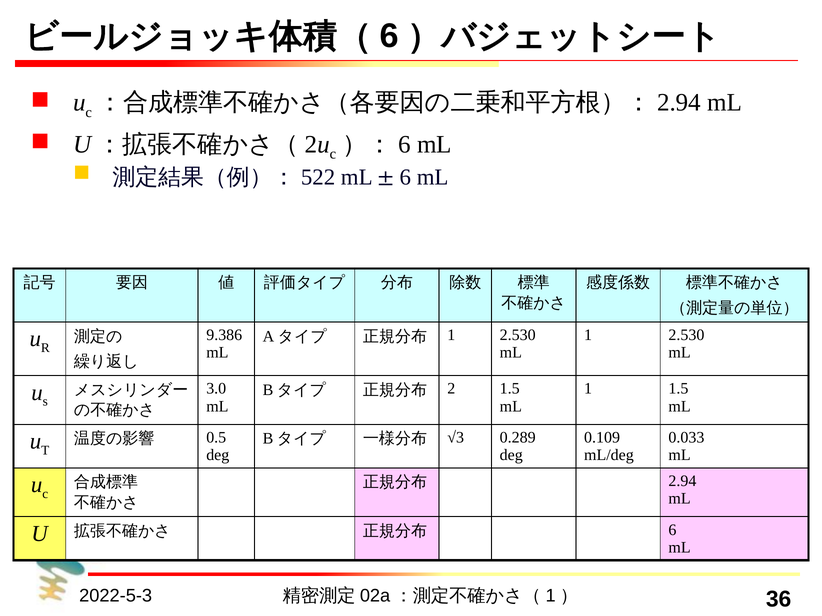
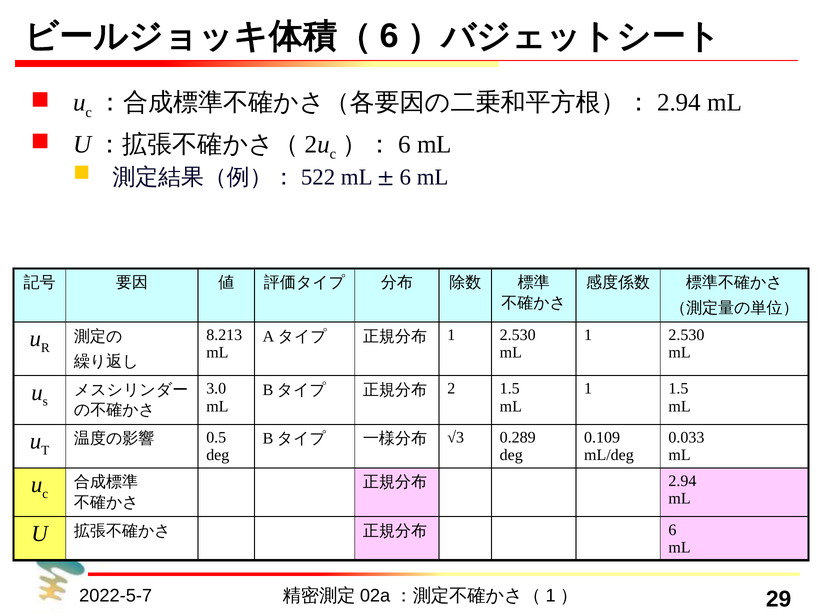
9.386: 9.386 -> 8.213
2022-5-3: 2022-5-3 -> 2022-5-7
36: 36 -> 29
